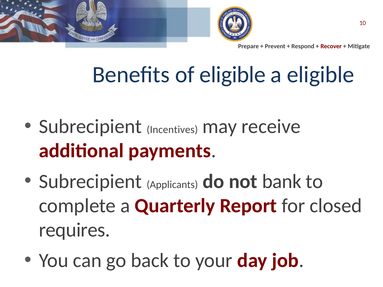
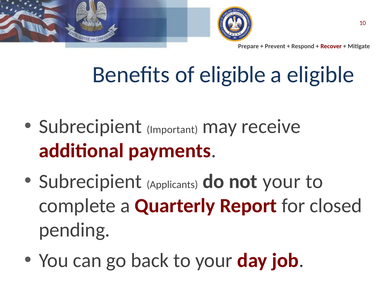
Incentives: Incentives -> Important
not bank: bank -> your
requires: requires -> pending
